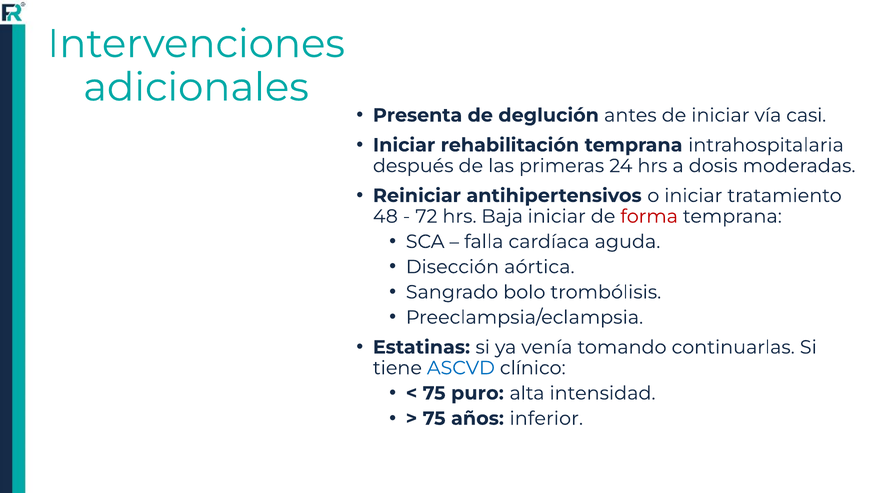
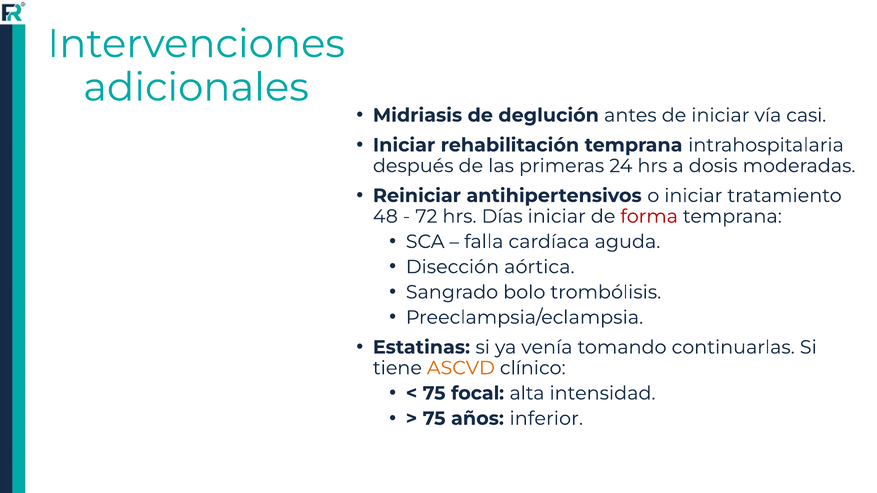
Presenta: Presenta -> Midriasis
Baja: Baja -> Días
ASCVD colour: blue -> orange
puro: puro -> focal
